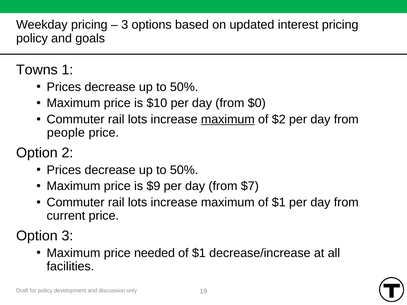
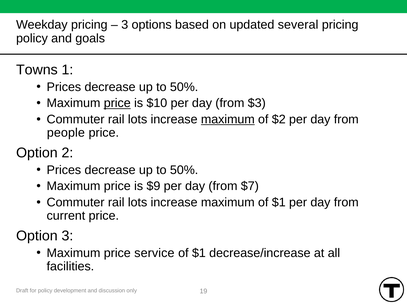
interest: interest -> several
price at (117, 103) underline: none -> present
$0: $0 -> $3
needed: needed -> service
